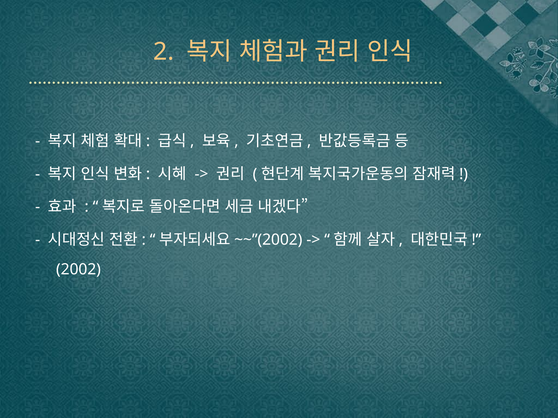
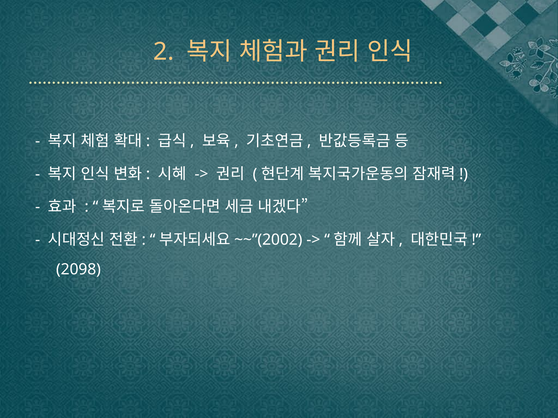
2002: 2002 -> 2098
